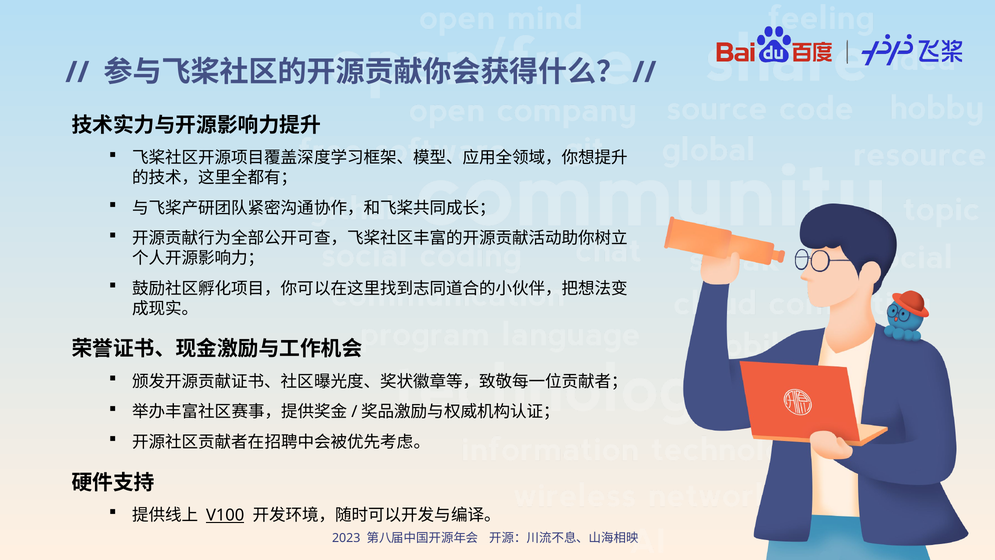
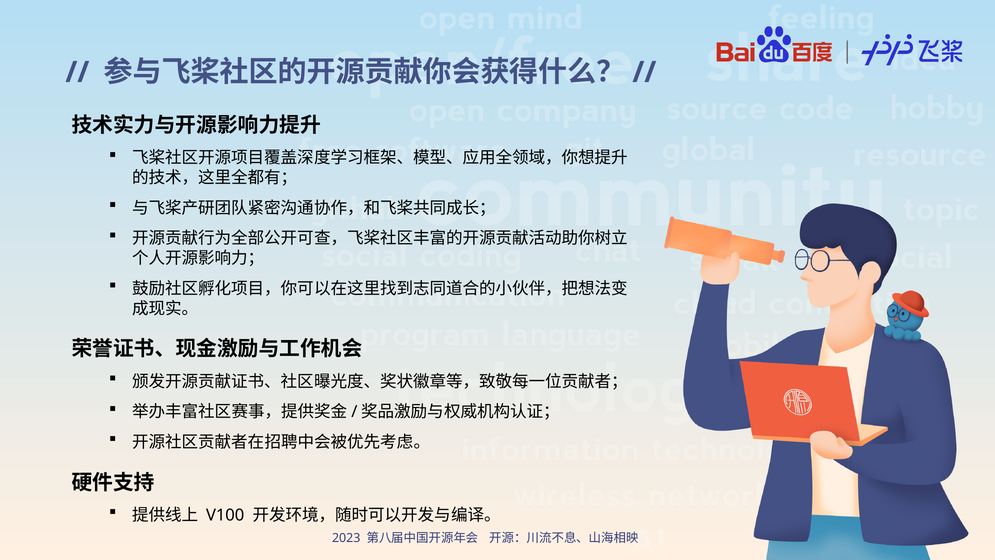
V100 underline: present -> none
